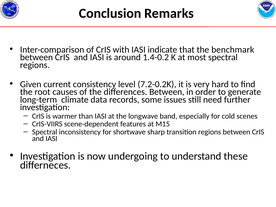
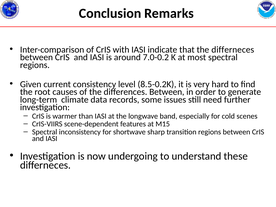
the benchmark: benchmark -> differneces
1.4-0.2: 1.4-0.2 -> 7.0-0.2
7.2-0.2K: 7.2-0.2K -> 8.5-0.2K
